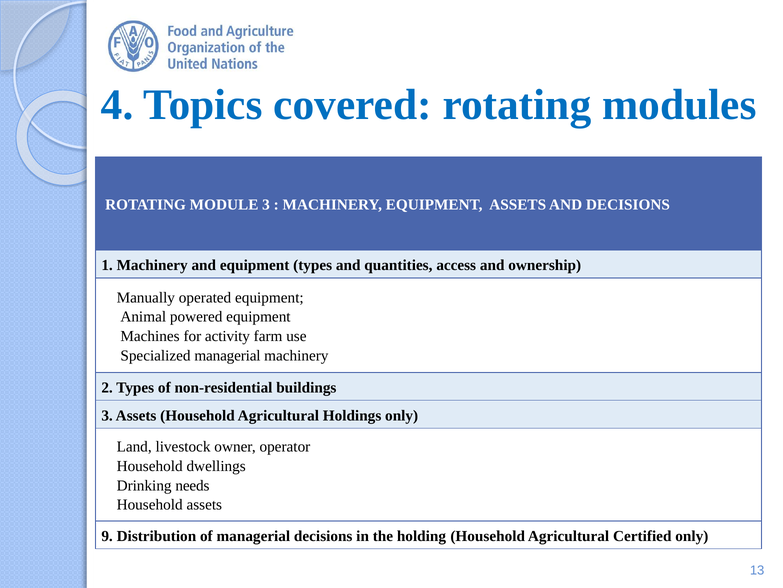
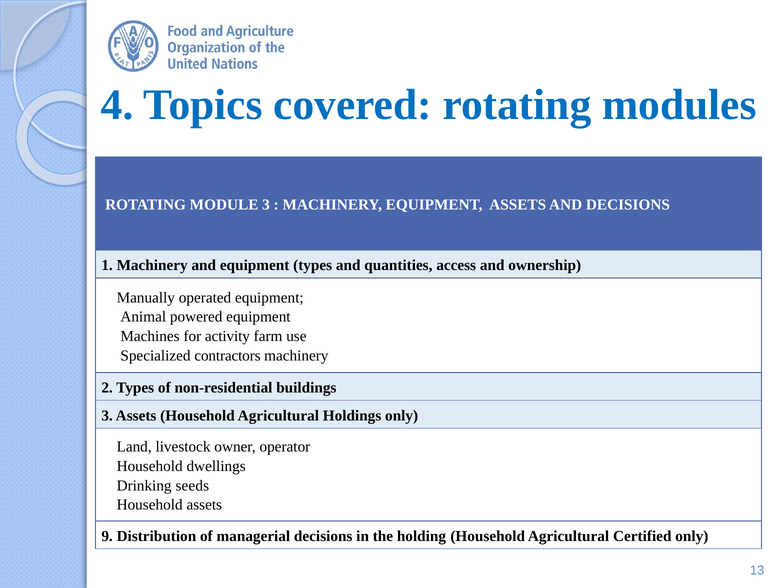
Specialized managerial: managerial -> contractors
needs: needs -> seeds
